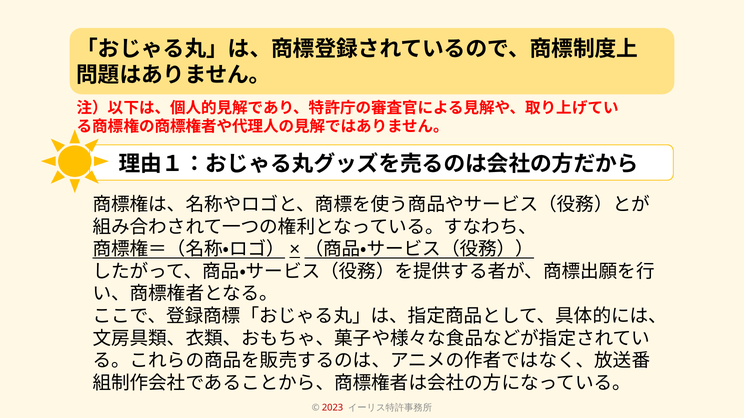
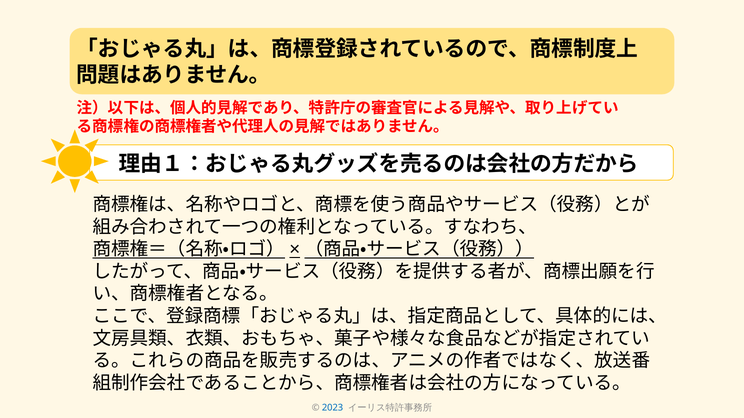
2023 colour: red -> blue
